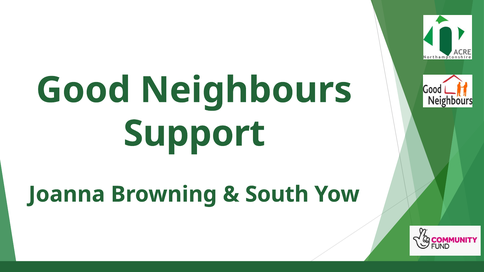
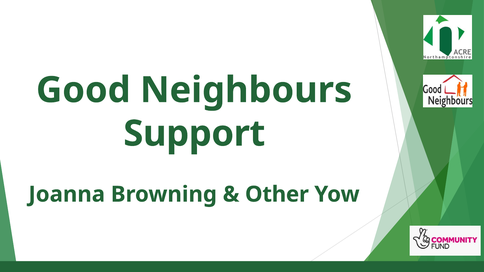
South: South -> Other
